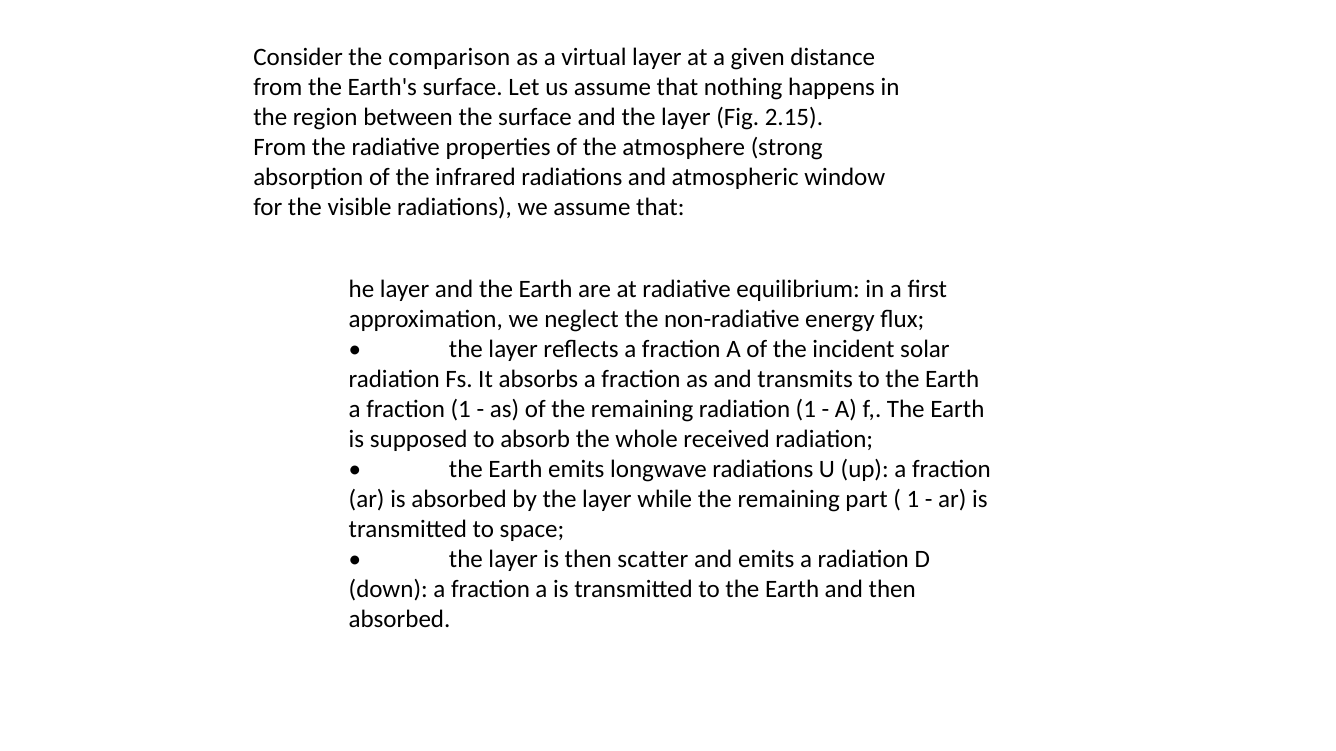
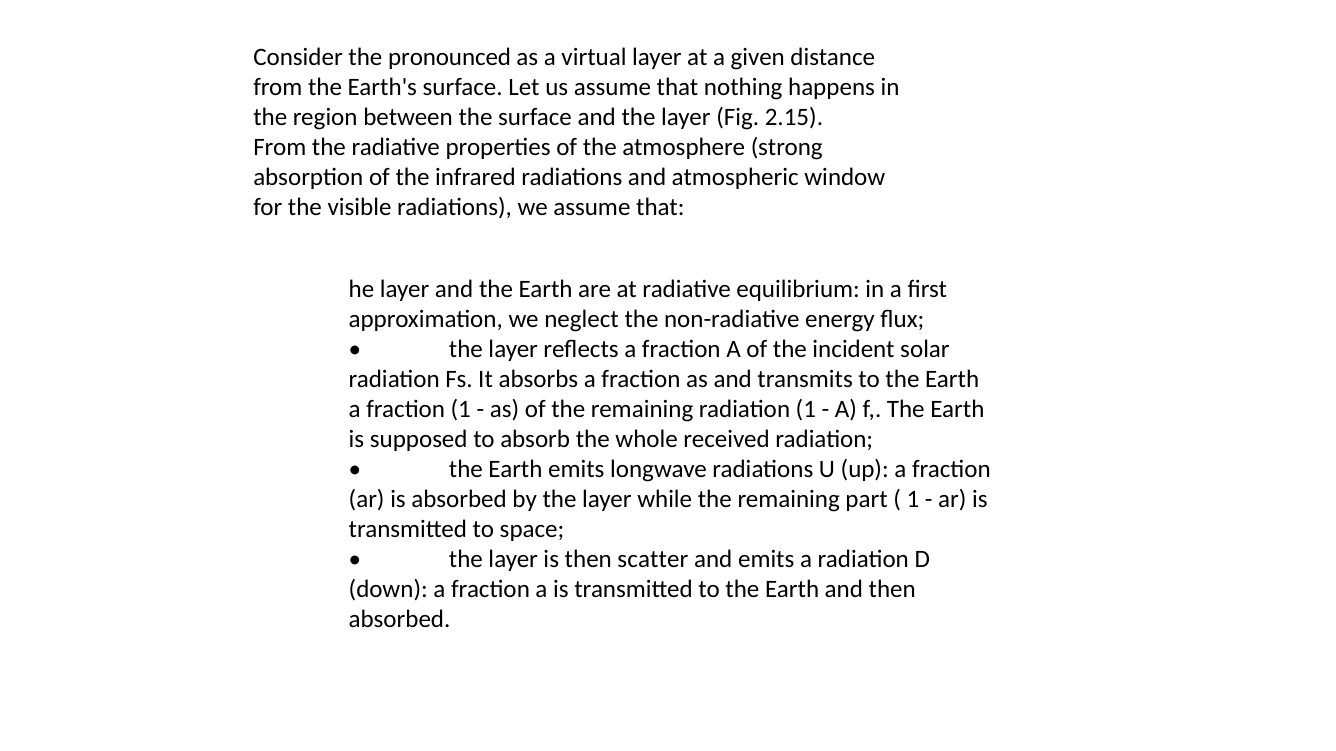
comparison: comparison -> pronounced
